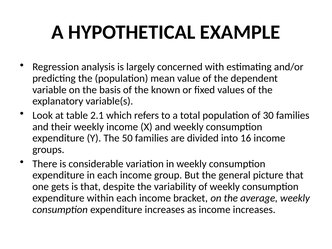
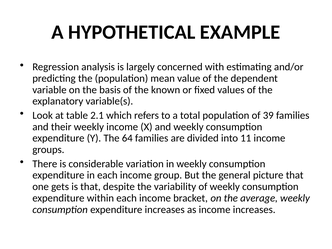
30: 30 -> 39
50: 50 -> 64
16: 16 -> 11
